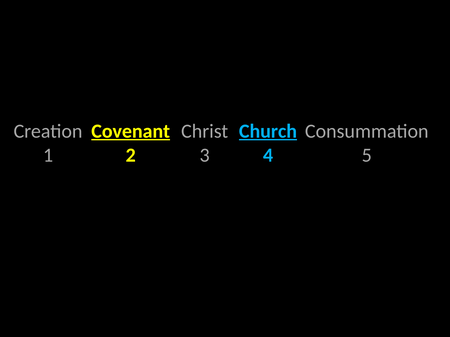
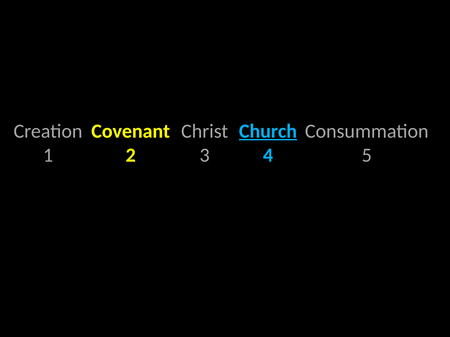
Covenant underline: present -> none
